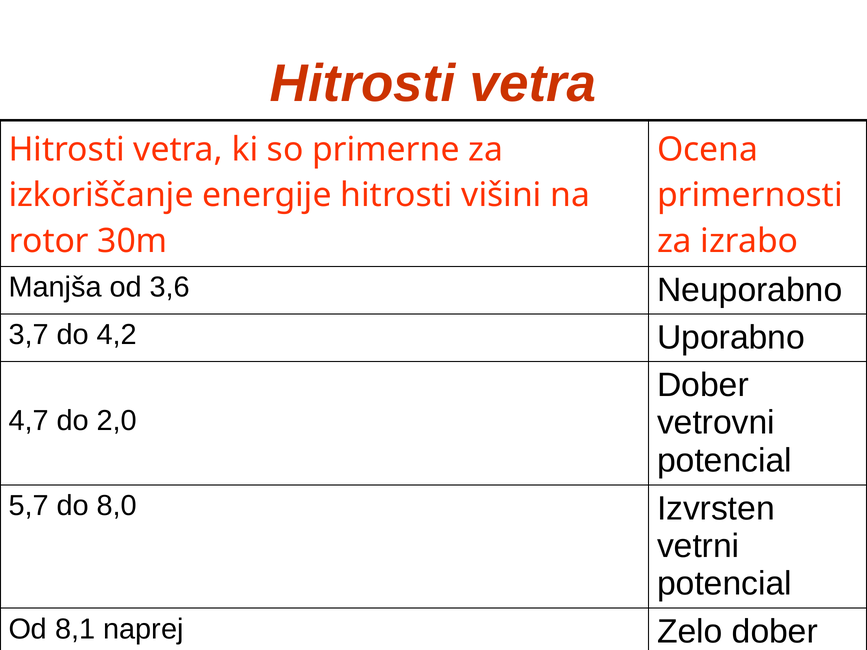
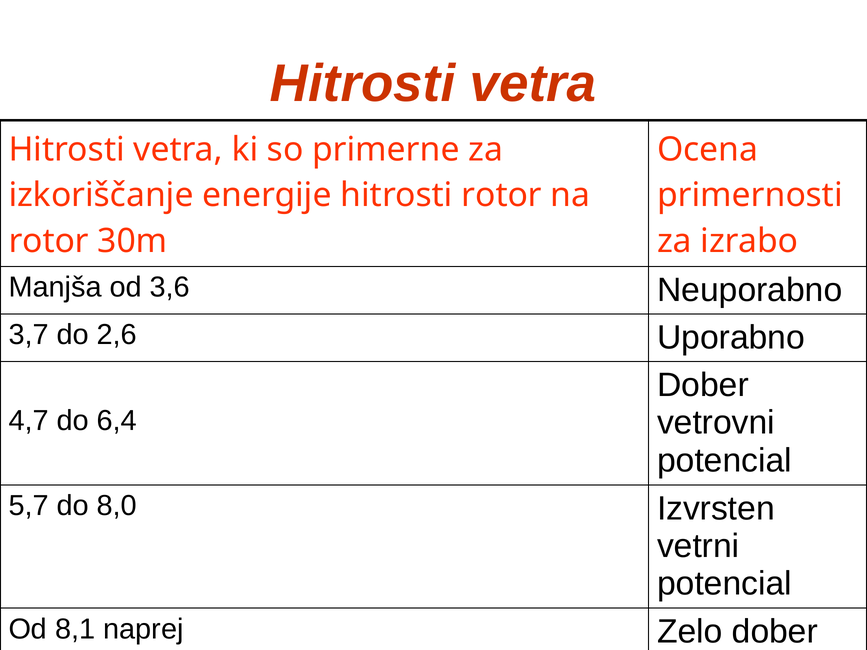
hitrosti višini: višini -> rotor
4,2: 4,2 -> 2,6
2,0: 2,0 -> 6,4
